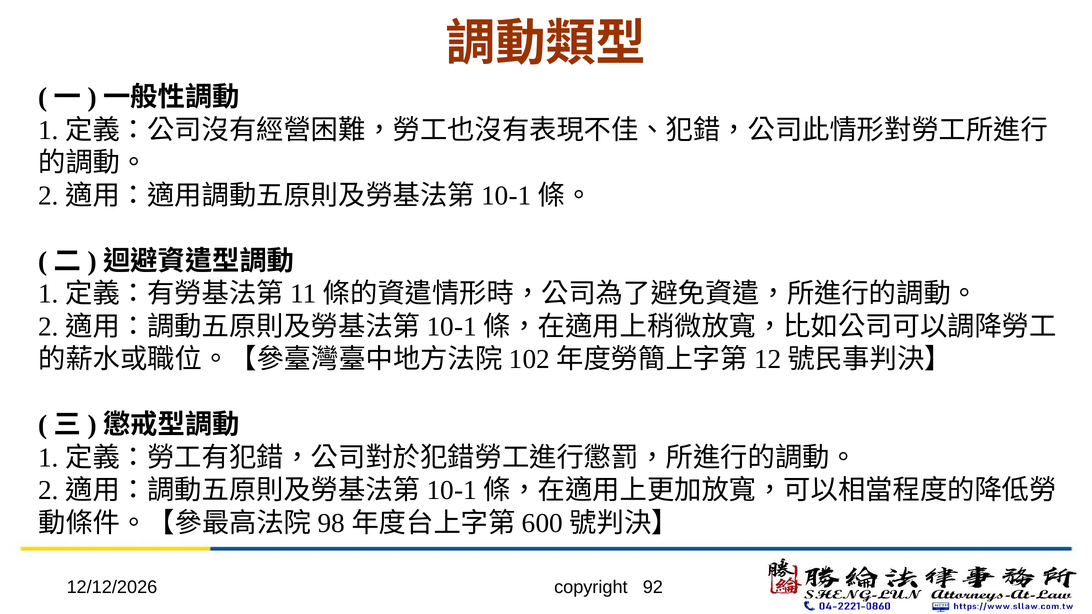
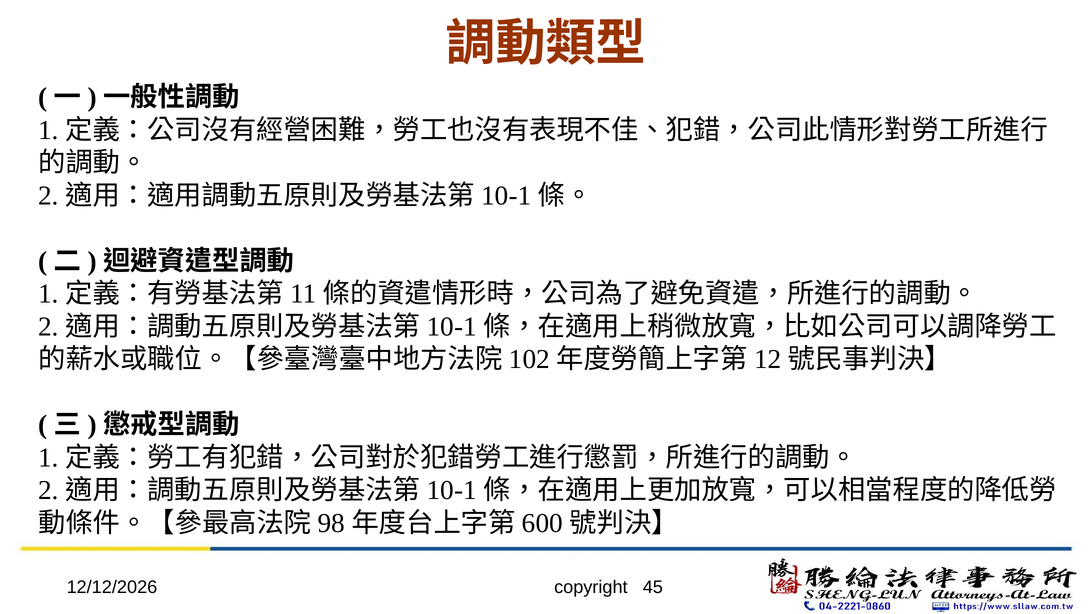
92: 92 -> 45
